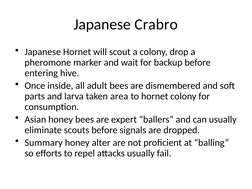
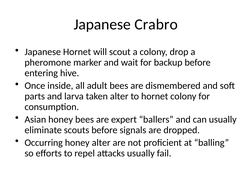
taken area: area -> alter
Summary: Summary -> Occurring
